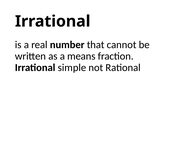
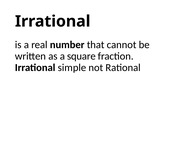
means: means -> square
